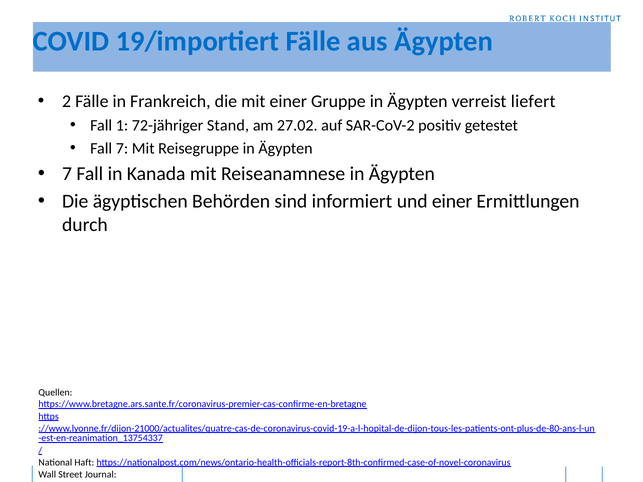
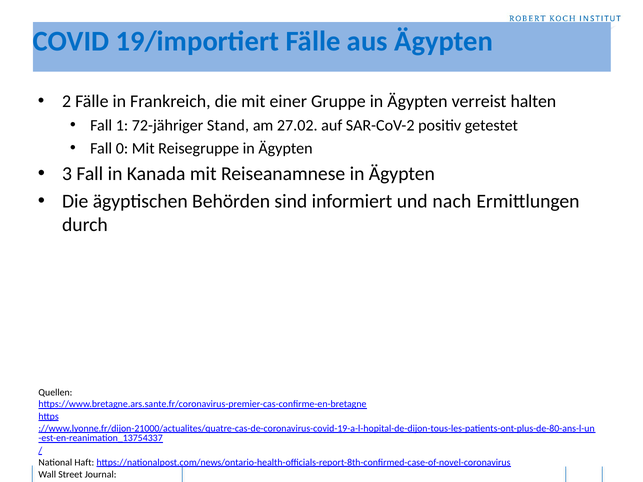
liefert: liefert -> halten
Fall 7: 7 -> 0
7 at (67, 174): 7 -> 3
und einer: einer -> nach
